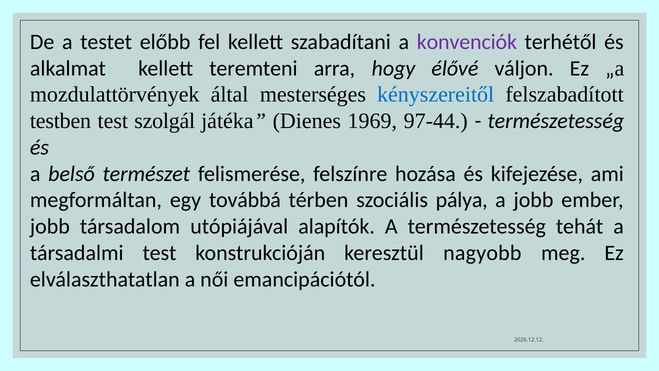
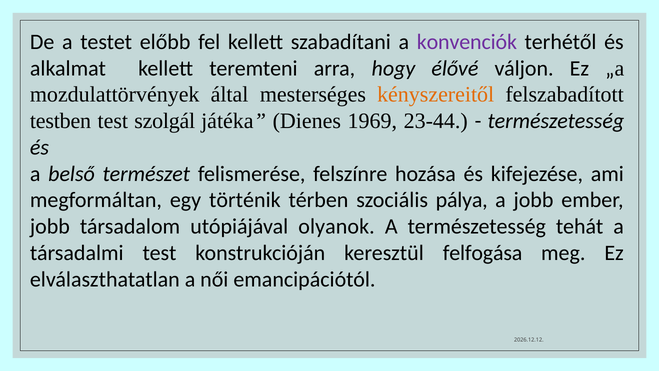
kényszereitől colour: blue -> orange
97-44: 97-44 -> 23-44
továbbá: továbbá -> történik
alapítók: alapítók -> olyanok
nagyobb: nagyobb -> felfogása
